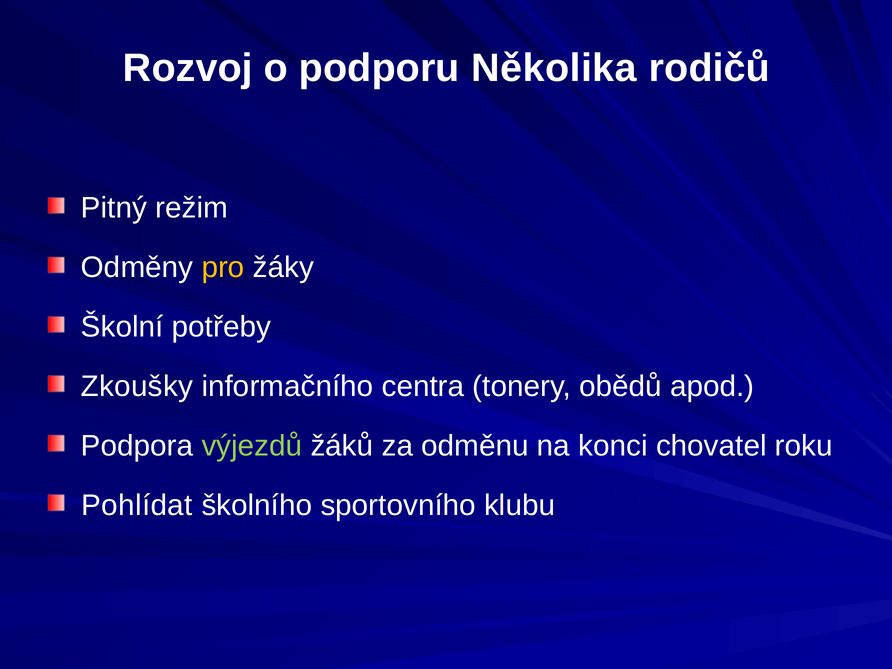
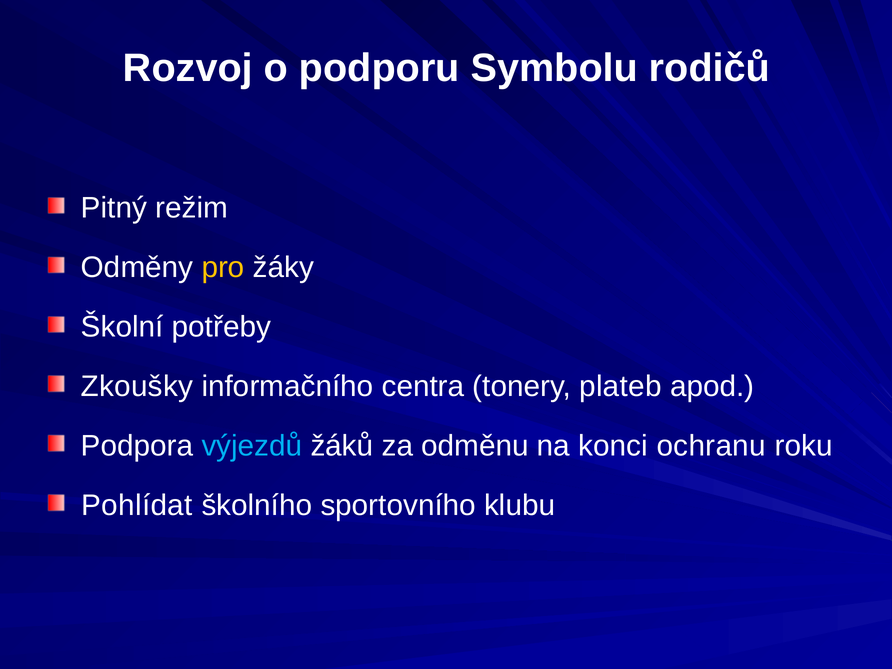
Několika: Několika -> Symbolu
obědů: obědů -> plateb
výjezdů colour: light green -> light blue
chovatel: chovatel -> ochranu
